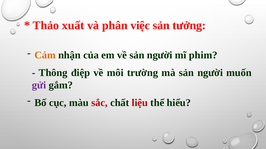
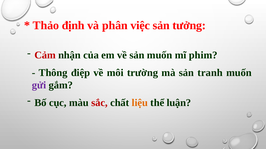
xuất: xuất -> định
Cảm colour: orange -> red
về sản người: người -> muốn
mà sản người: người -> tranh
liệu colour: red -> orange
hiểu: hiểu -> luận
